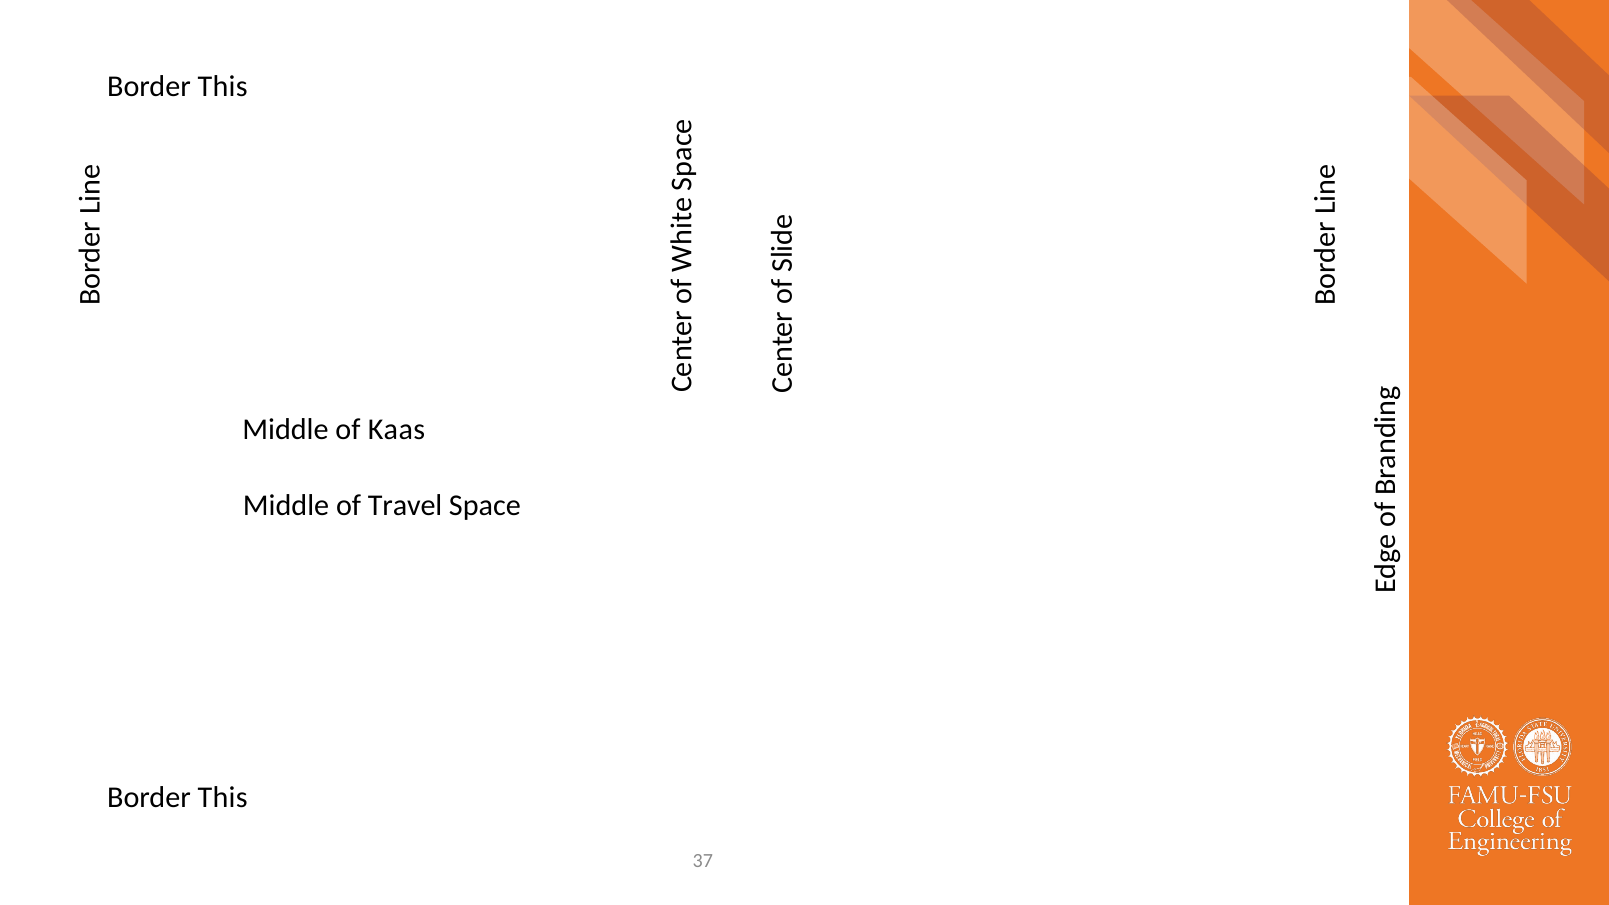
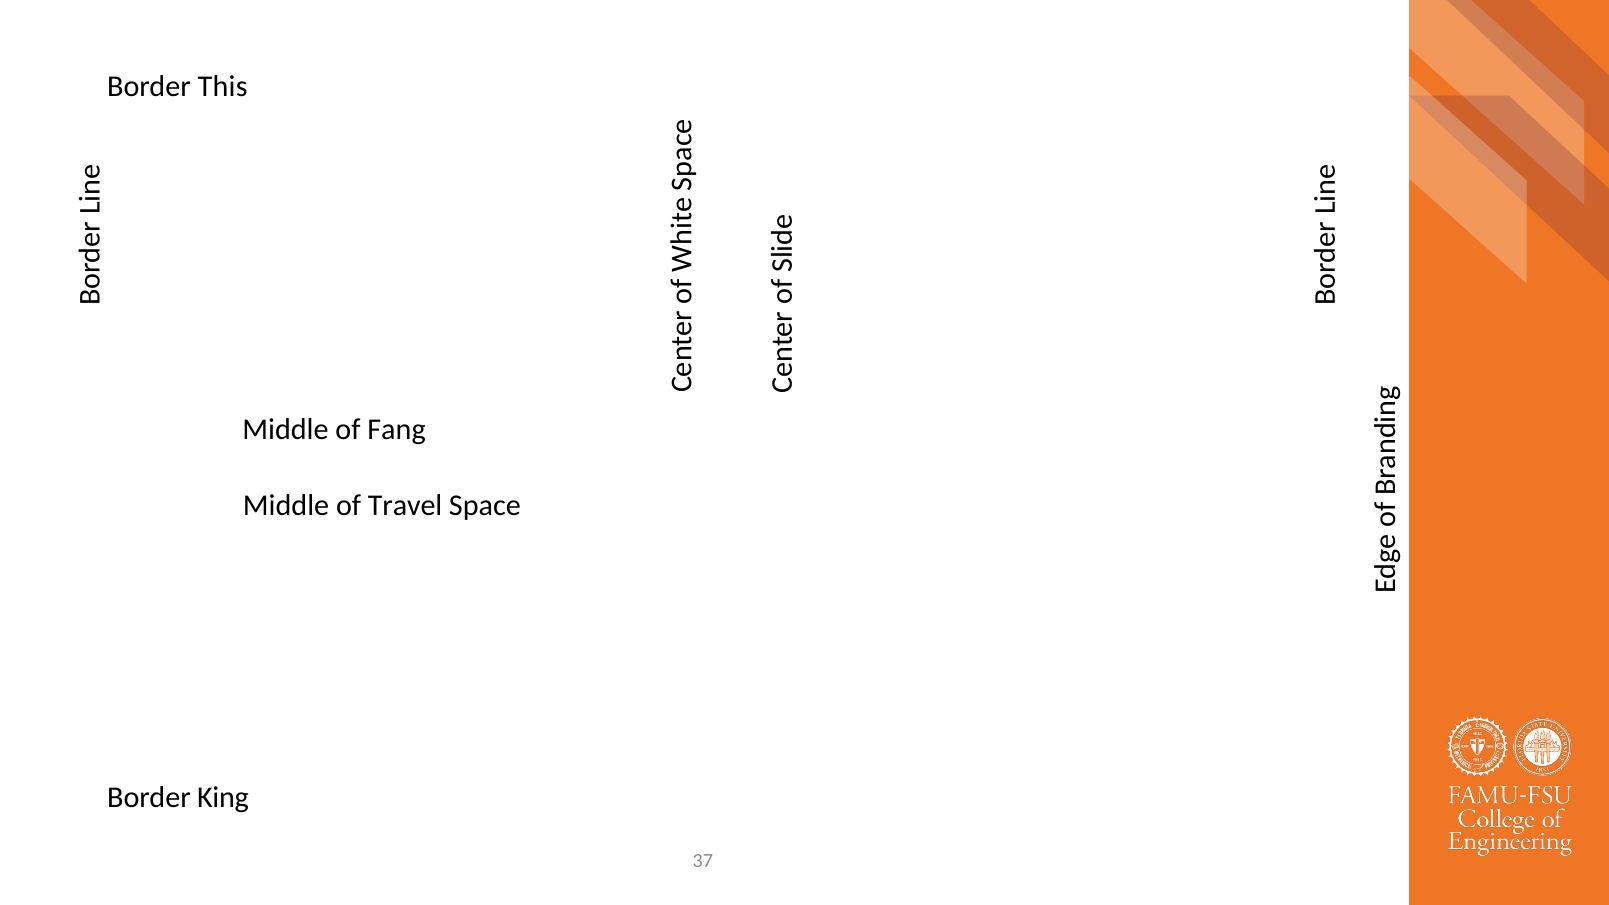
Kaas: Kaas -> Fang
This at (223, 798): This -> King
